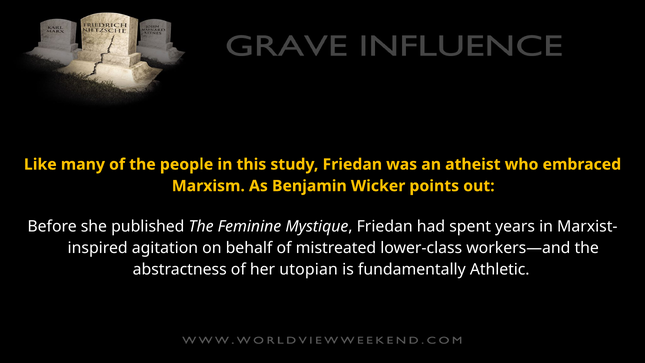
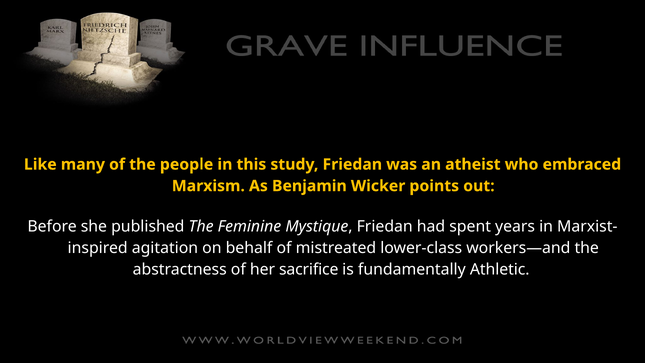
utopian: utopian -> sacrifice
